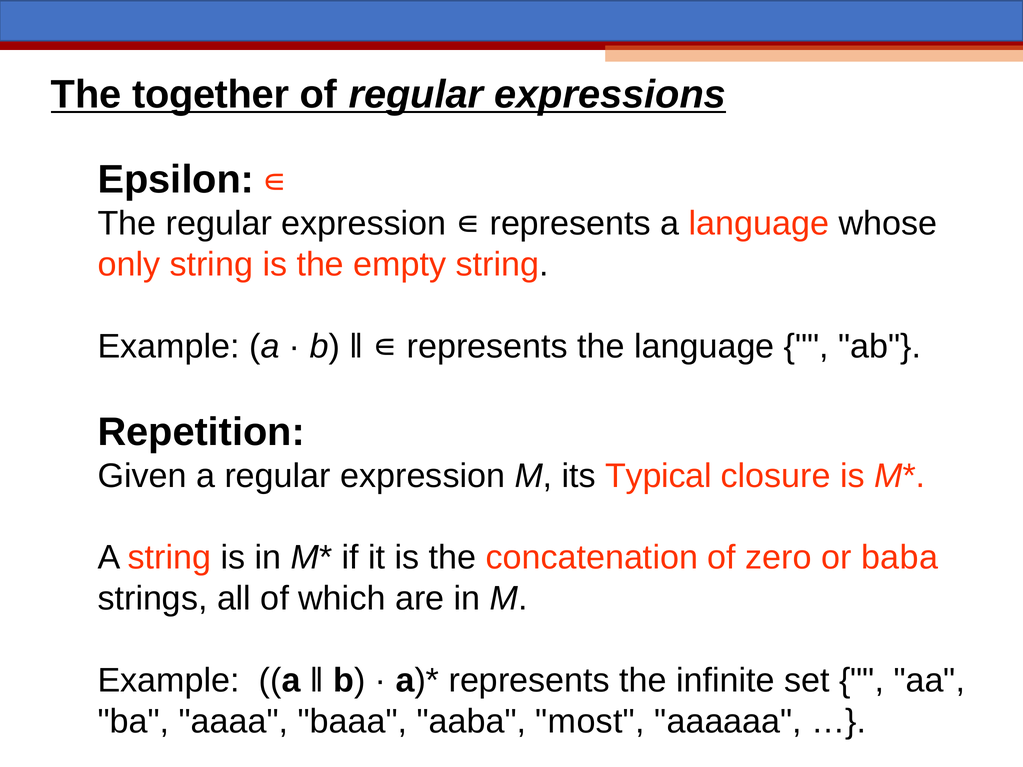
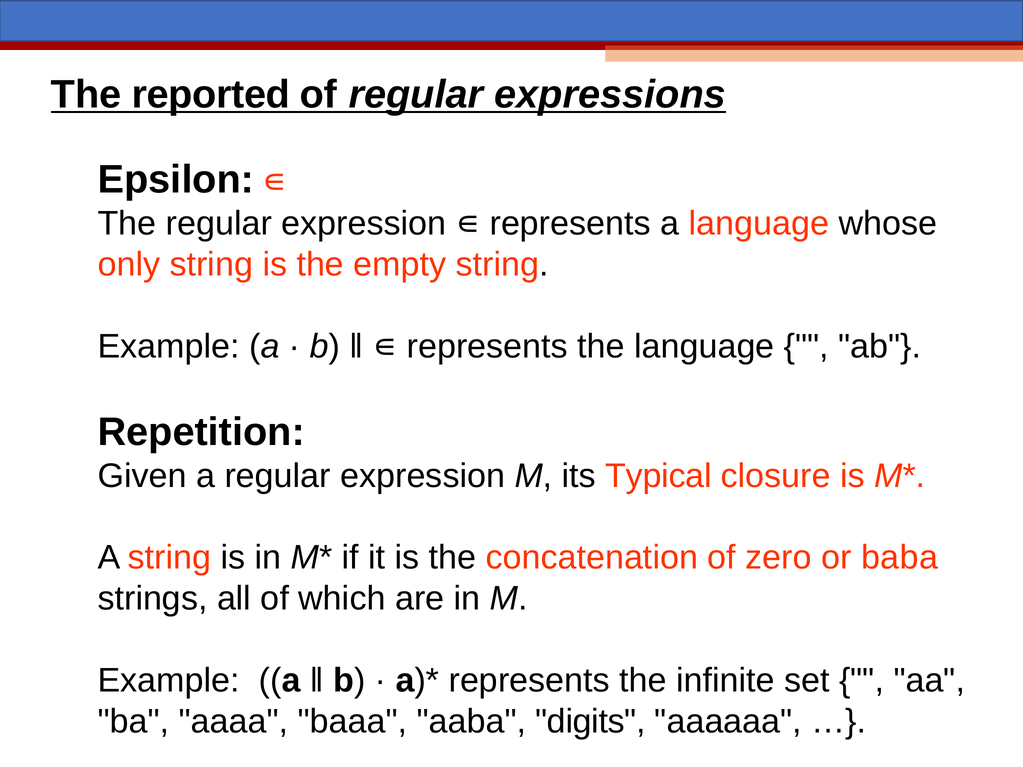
together: together -> reported
most: most -> digits
